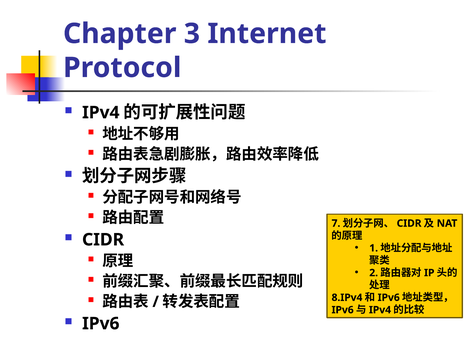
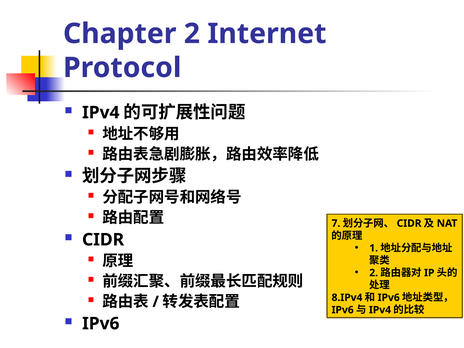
Chapter 3: 3 -> 2
